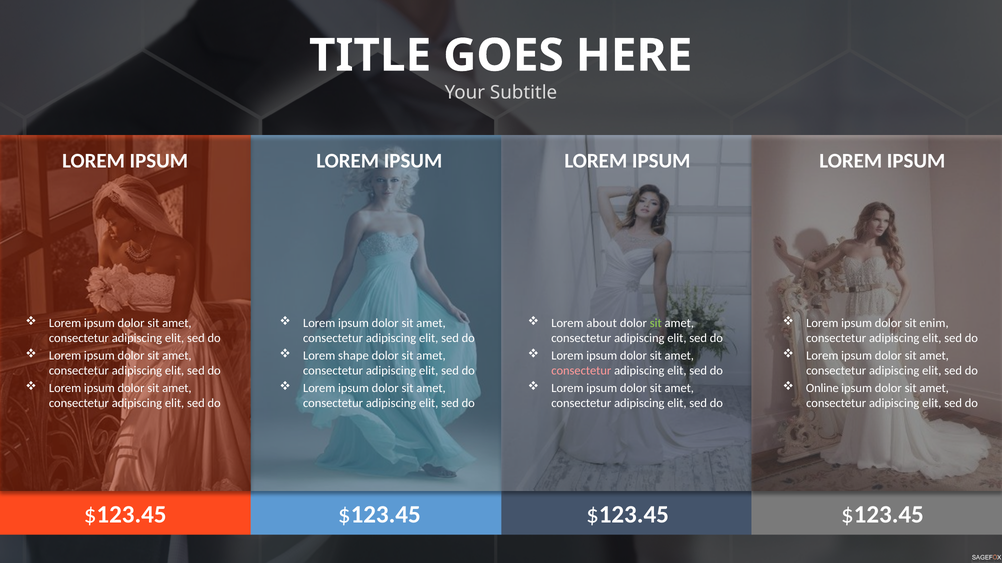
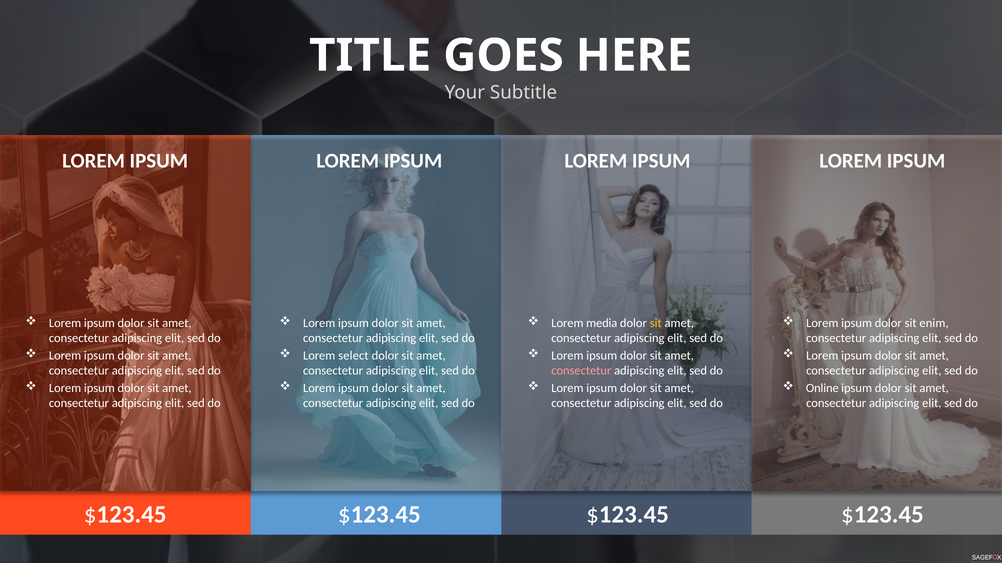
about: about -> media
sit at (656, 323) colour: light green -> yellow
shape: shape -> select
